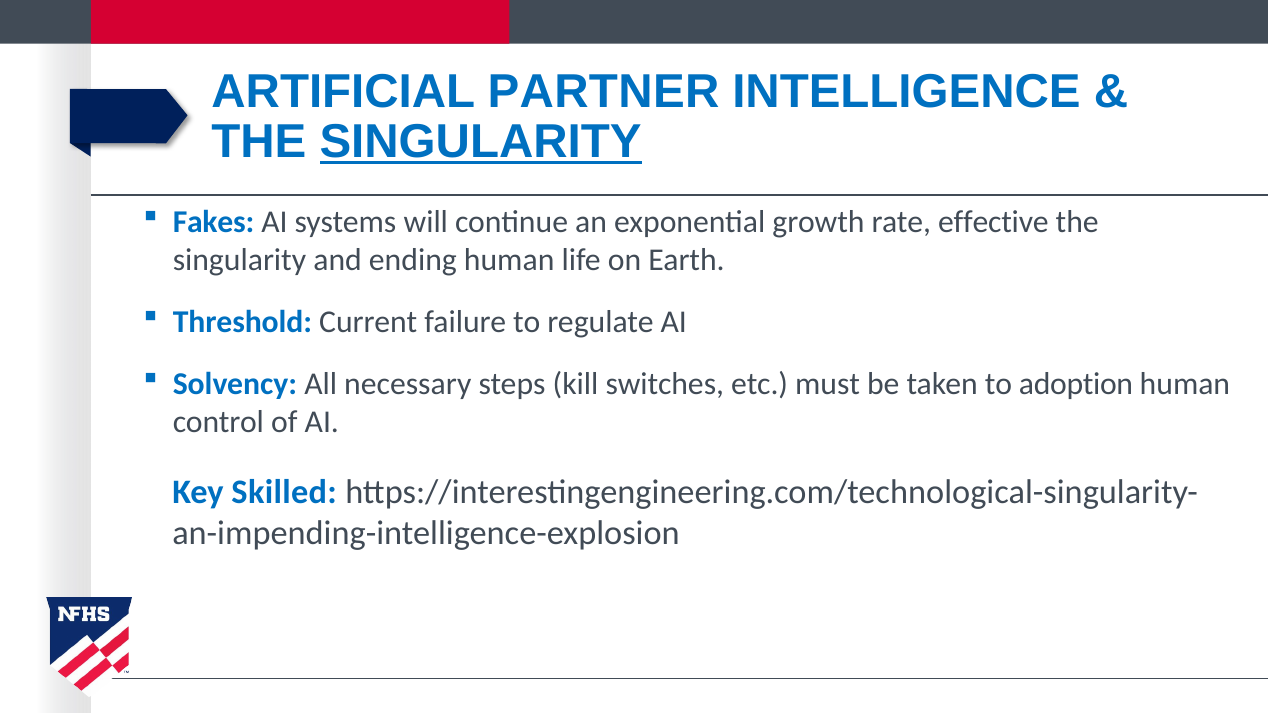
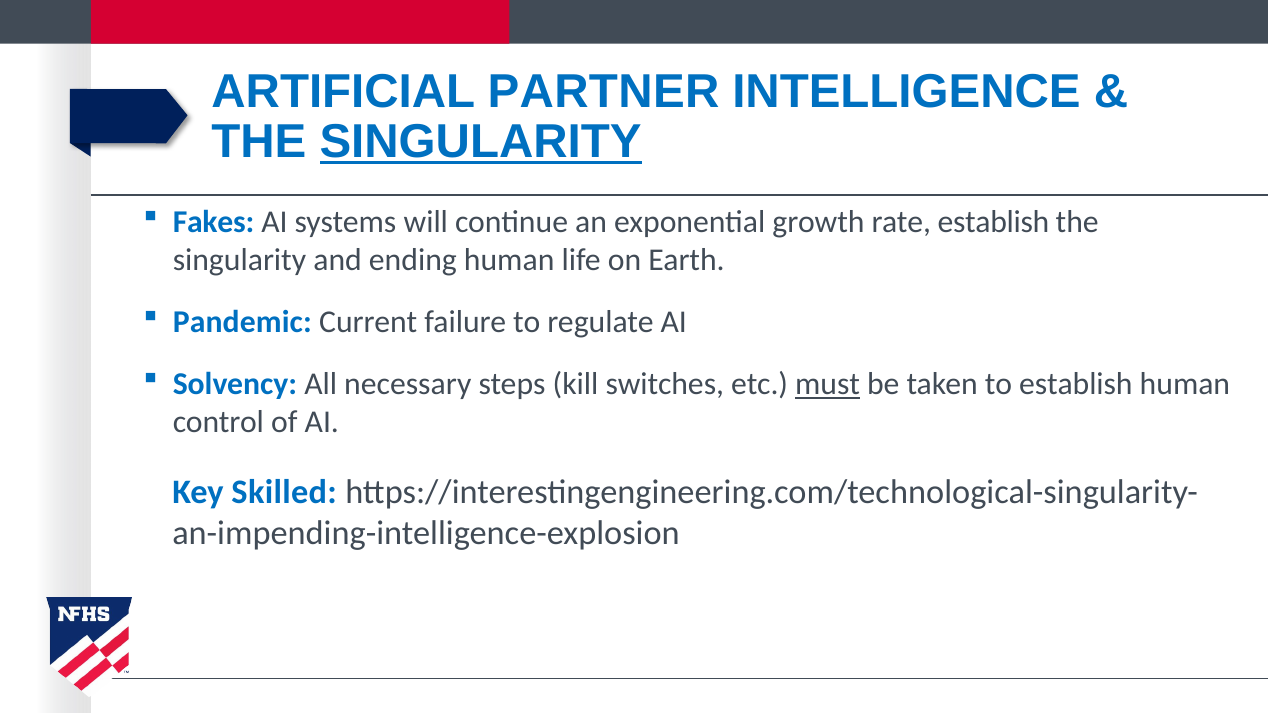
rate effective: effective -> establish
Threshold: Threshold -> Pandemic
must underline: none -> present
to adoption: adoption -> establish
